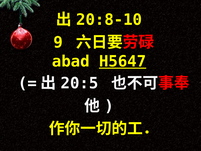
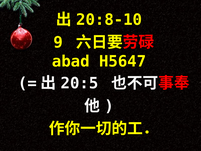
H5647 underline: present -> none
